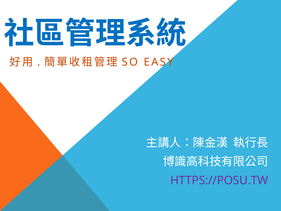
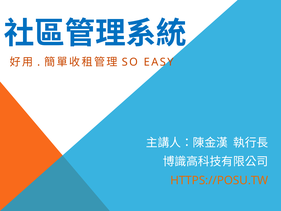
HTTPS://POSU.TW colour: purple -> orange
